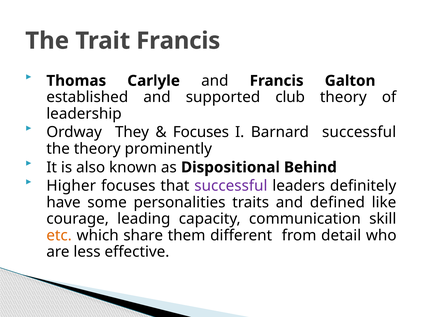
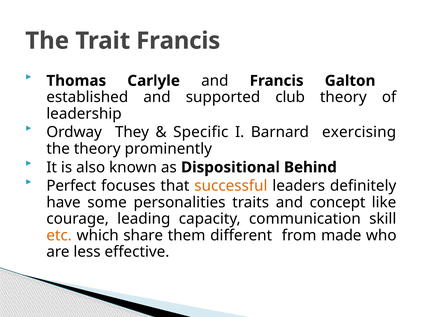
Focuses at (201, 132): Focuses -> Specific
Barnard successful: successful -> exercising
Higher: Higher -> Perfect
successful at (231, 186) colour: purple -> orange
defined: defined -> concept
detail: detail -> made
